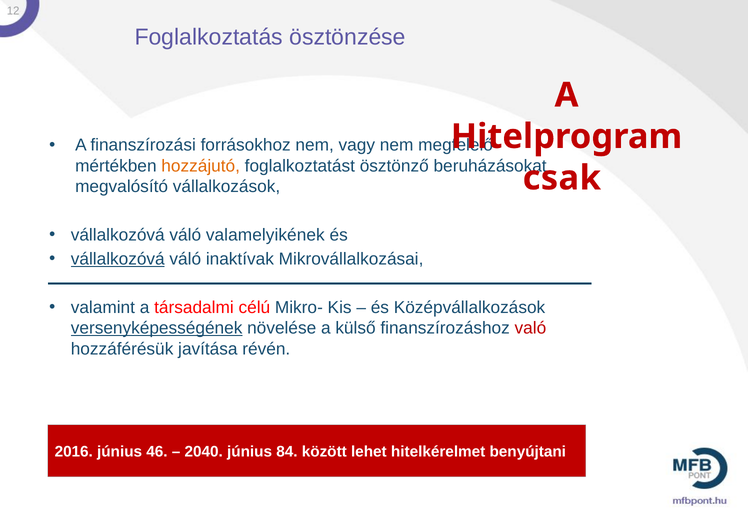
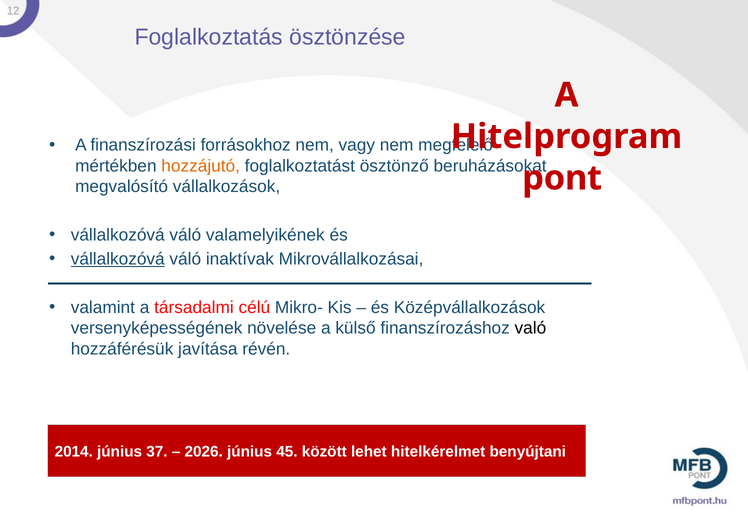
csak: csak -> pont
versenyképességének underline: present -> none
való colour: red -> black
2016: 2016 -> 2014
46: 46 -> 37
2040: 2040 -> 2026
84: 84 -> 45
